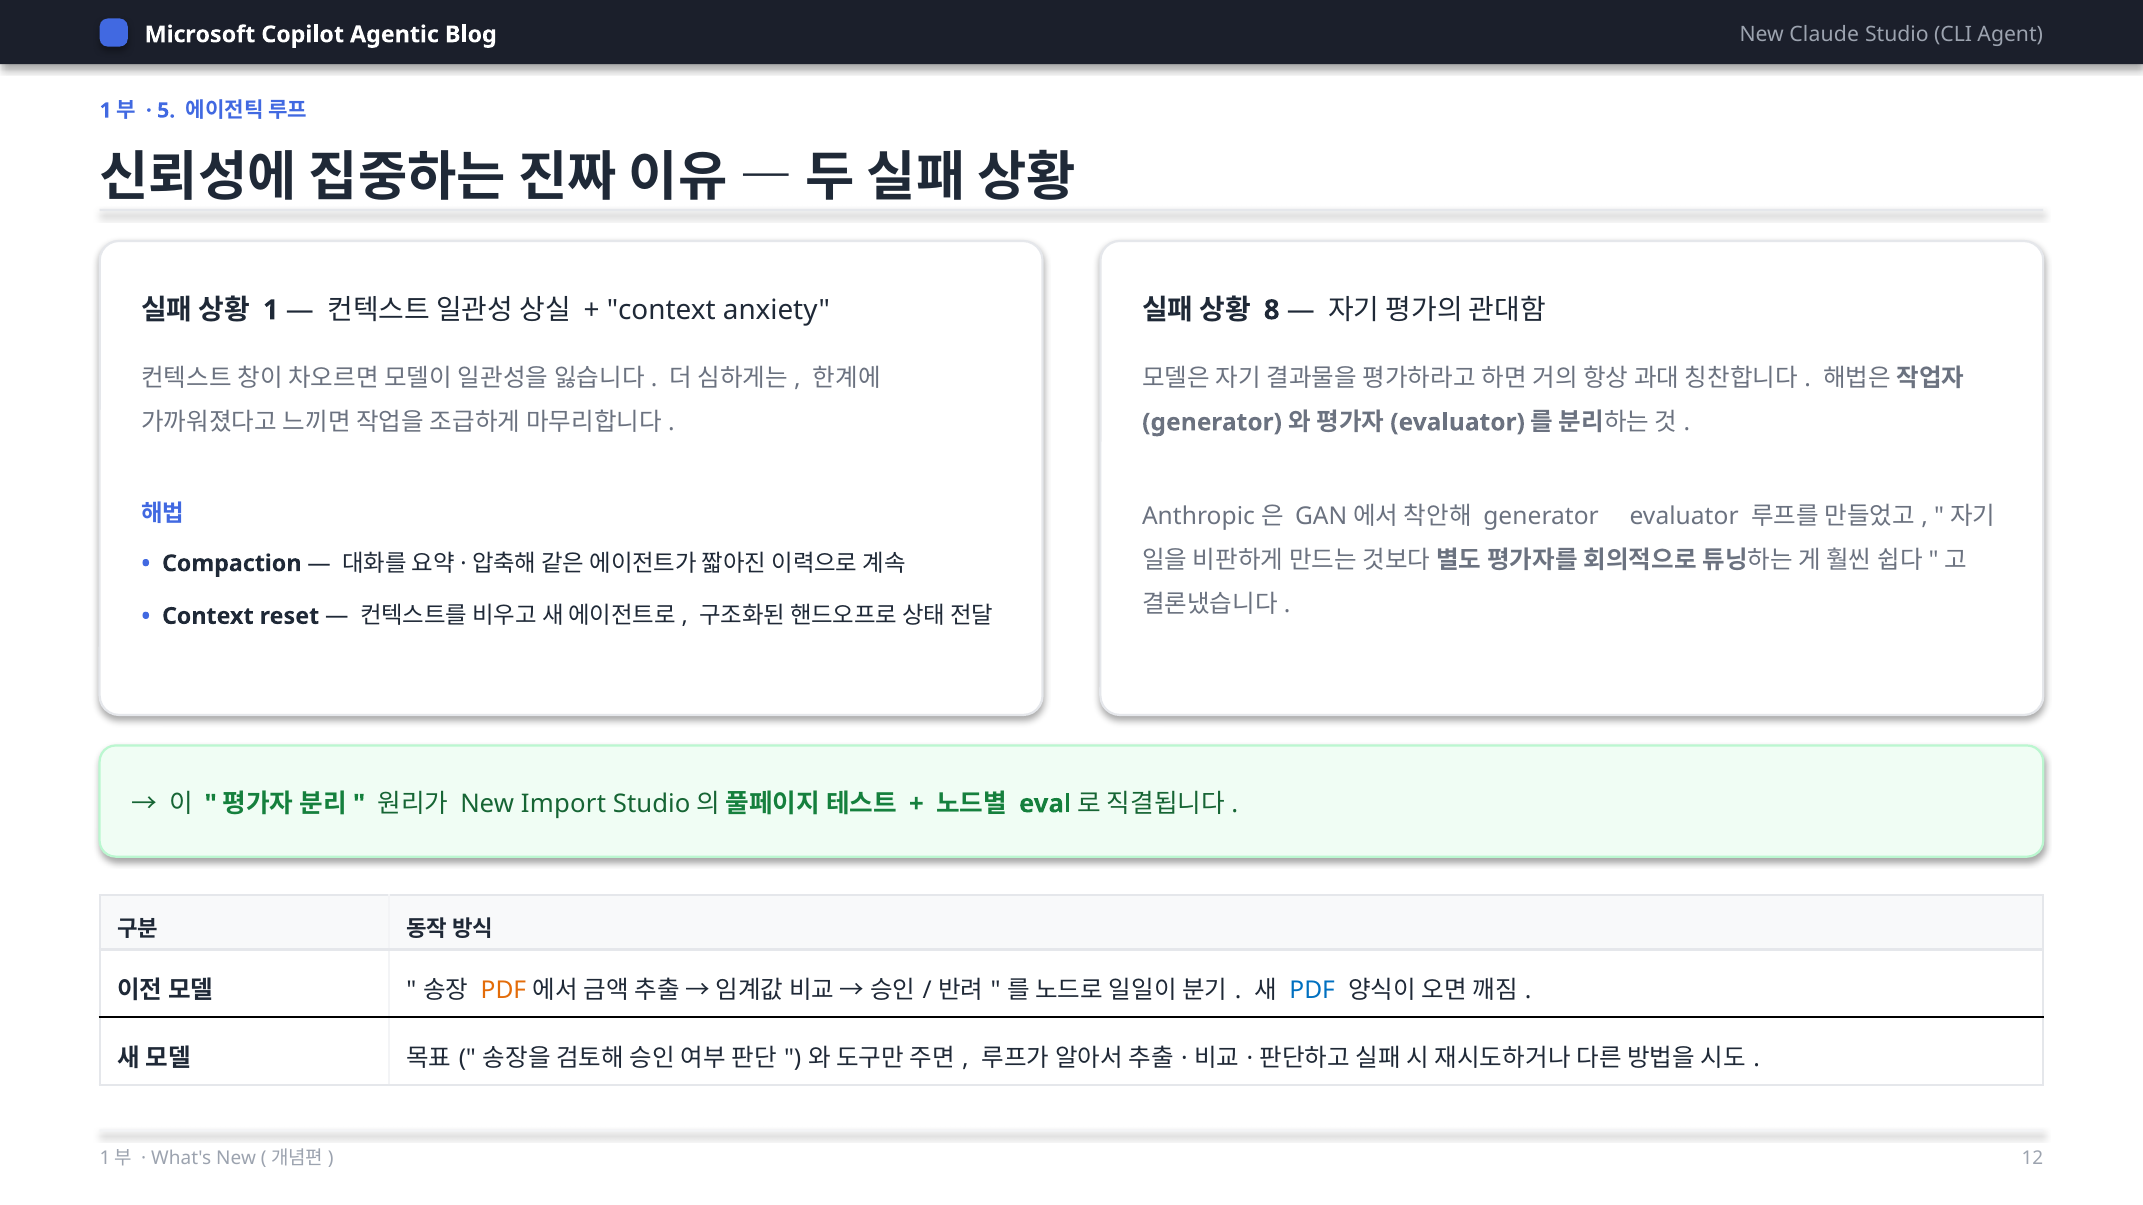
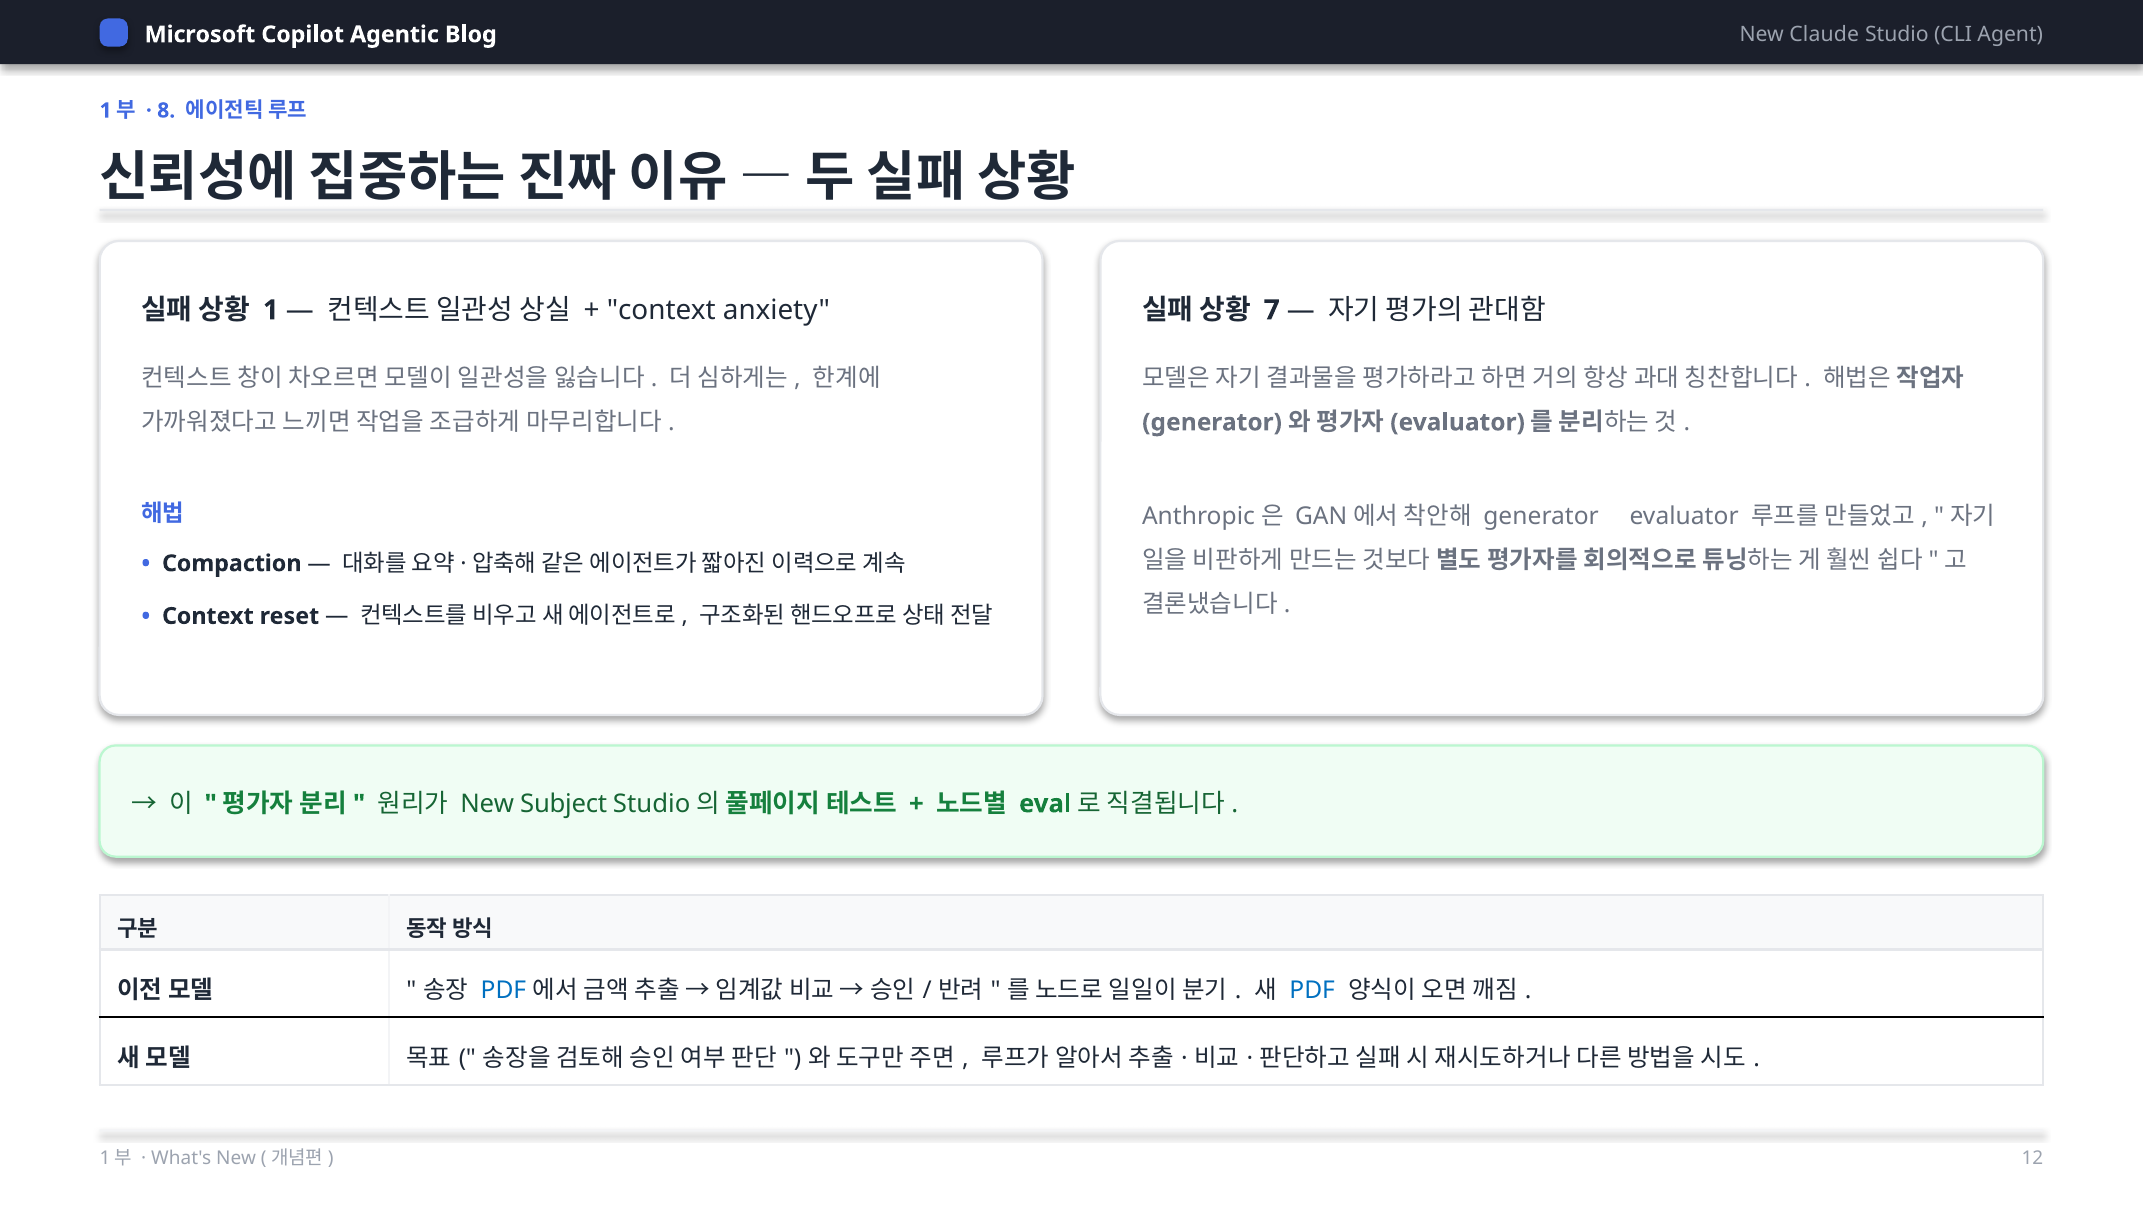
5: 5 -> 8
8: 8 -> 7
Import: Import -> Subject
PDF at (503, 991) colour: orange -> blue
